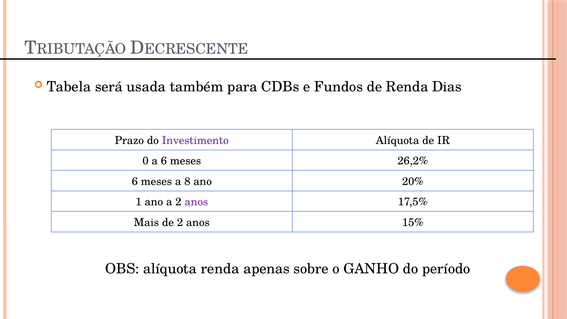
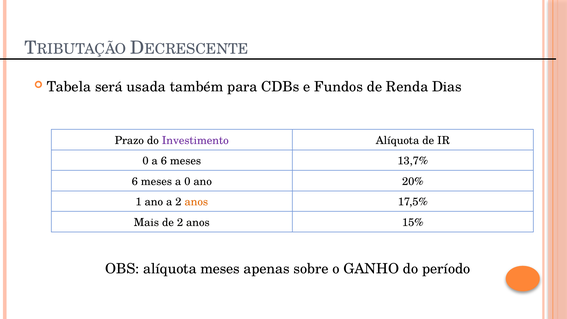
26,2%: 26,2% -> 13,7%
a 8: 8 -> 0
anos at (196, 202) colour: purple -> orange
alíquota renda: renda -> meses
